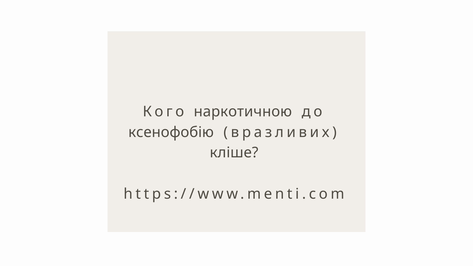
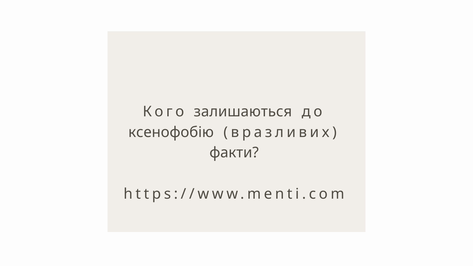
наркотичною: наркотичною -> залишаються
кліше: кліше -> факти
